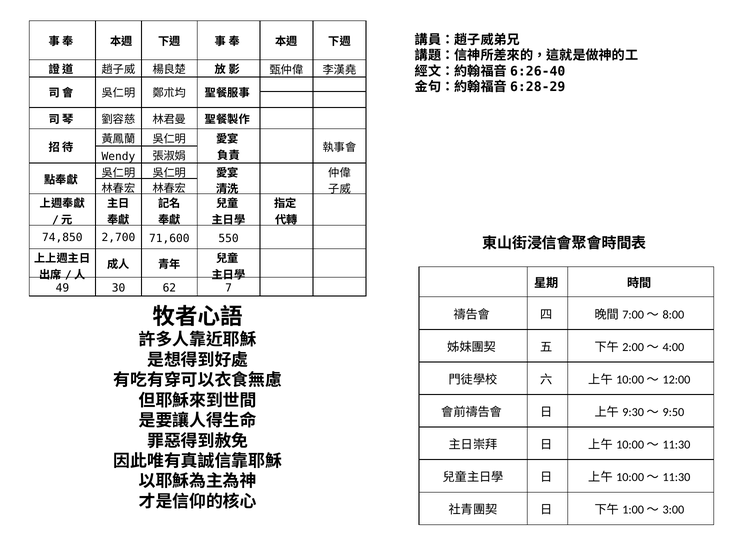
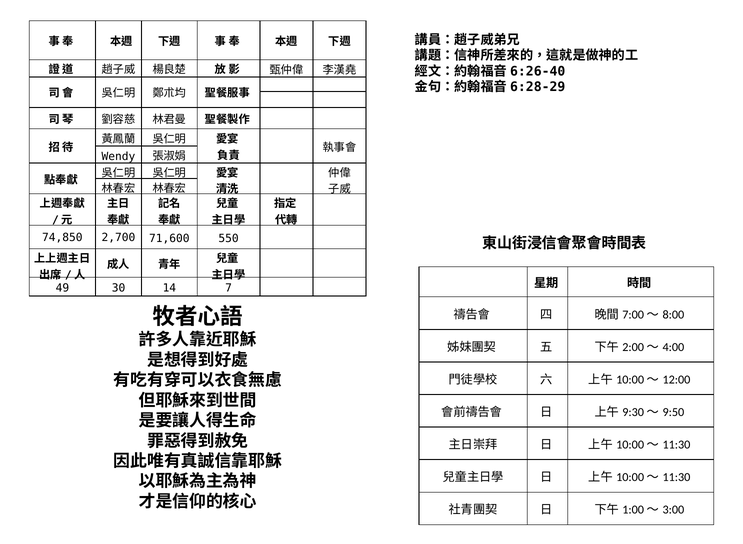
62: 62 -> 14
